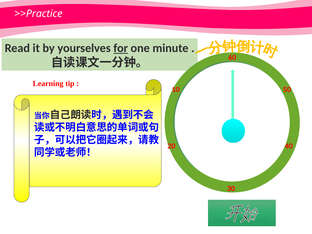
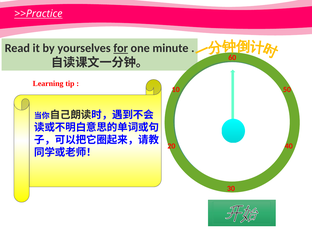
>>Practice underline: none -> present
